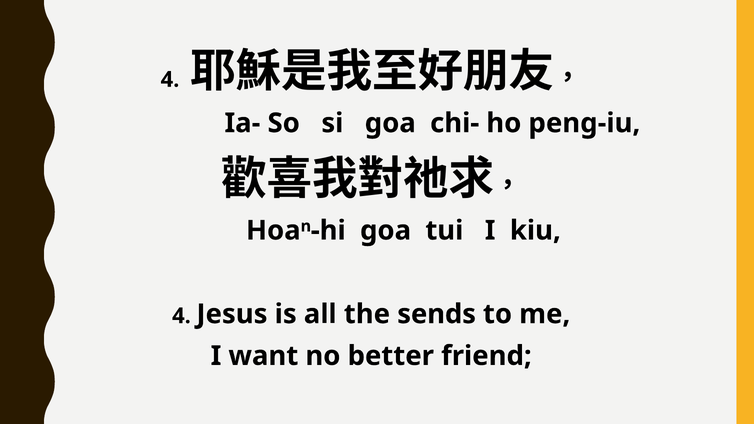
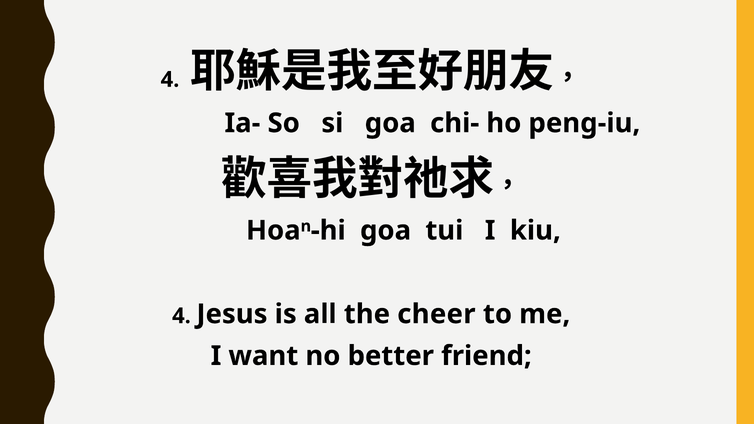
sends: sends -> cheer
